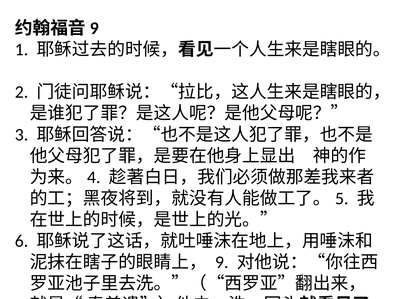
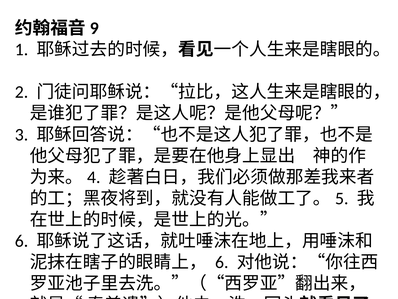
9 at (222, 262): 9 -> 6
